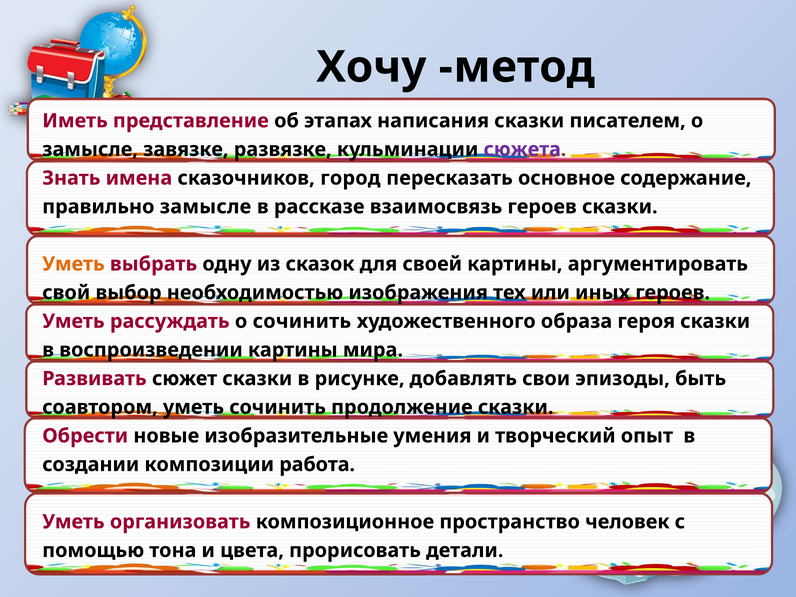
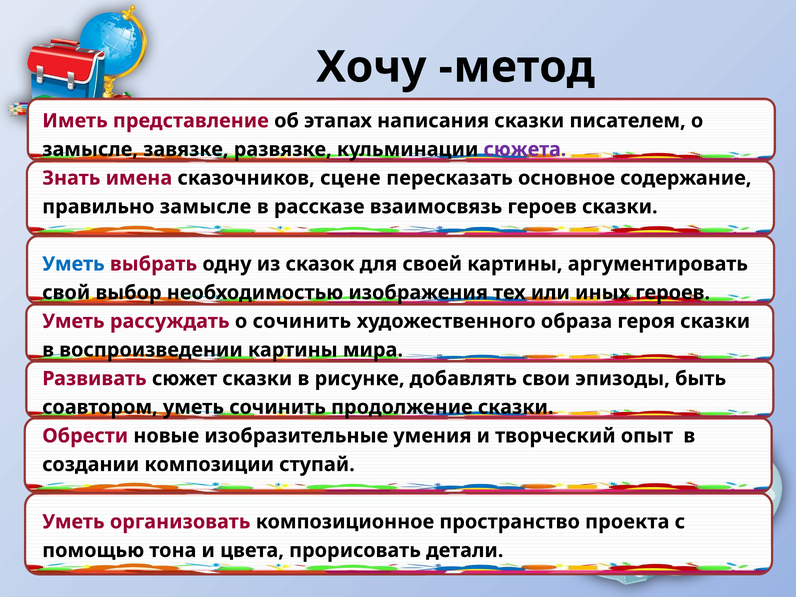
город: город -> сцене
Уметь at (73, 264) colour: orange -> blue
работа: работа -> ступай
человек: человек -> проекта
